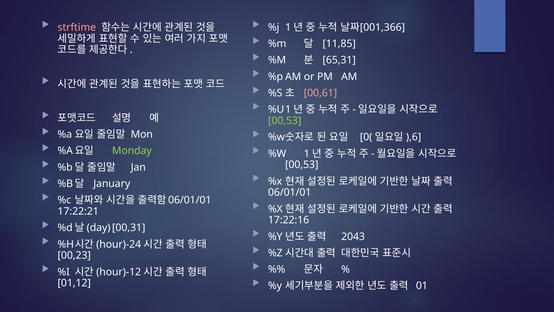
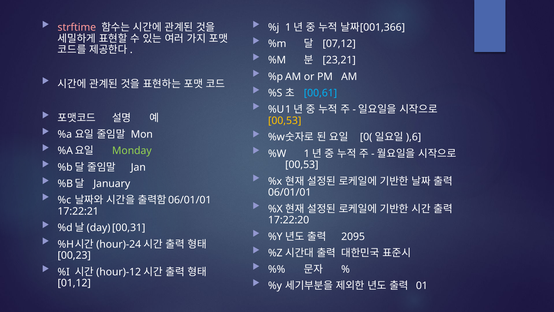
11,85: 11,85 -> 07,12
65,31: 65,31 -> 23,21
00,61 colour: pink -> light blue
00,53 at (285, 121) colour: light green -> yellow
17:22:16: 17:22:16 -> 17:22:20
2043: 2043 -> 2095
